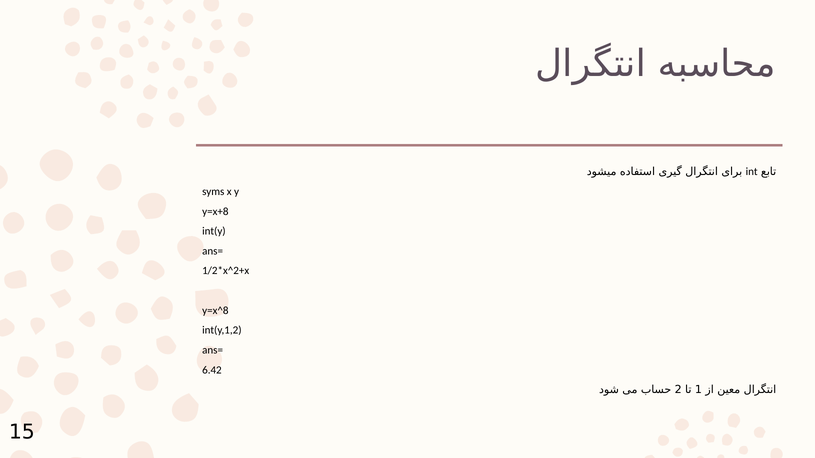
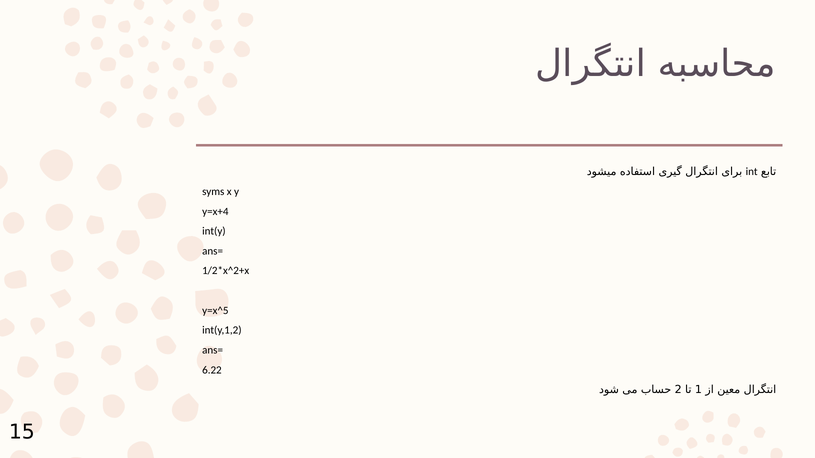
y=x+8: y=x+8 -> y=x+4
y=x^8: y=x^8 -> y=x^5
6.42: 6.42 -> 6.22
